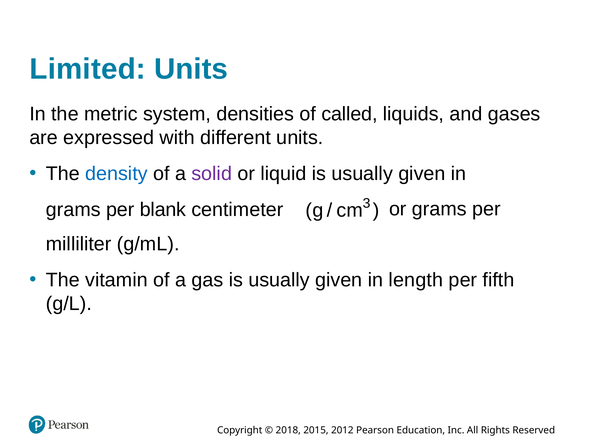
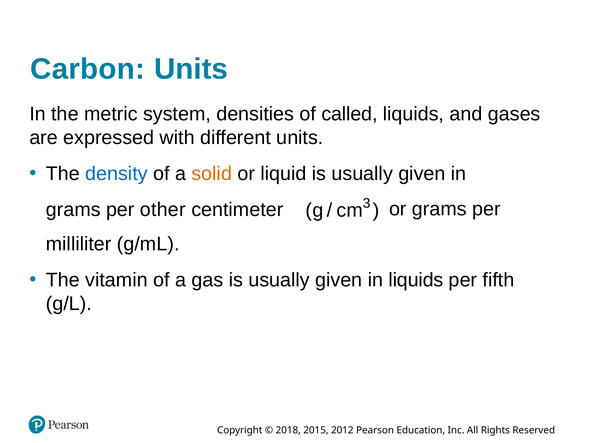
Limited: Limited -> Carbon
solid colour: purple -> orange
blank: blank -> other
in length: length -> liquids
